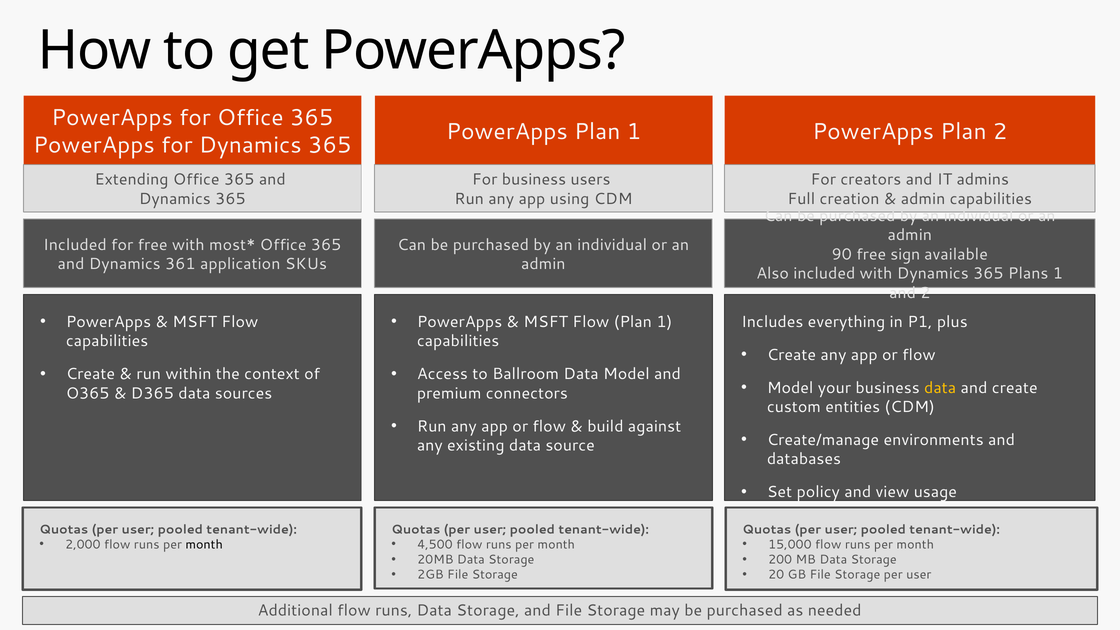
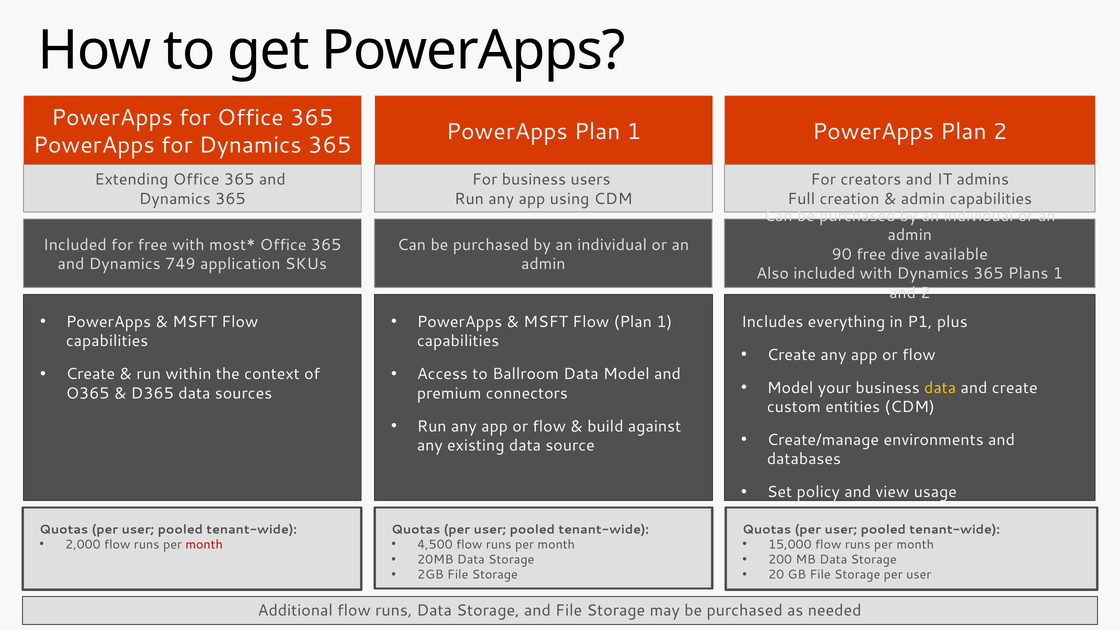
sign: sign -> dive
361: 361 -> 749
month at (204, 544) colour: black -> red
